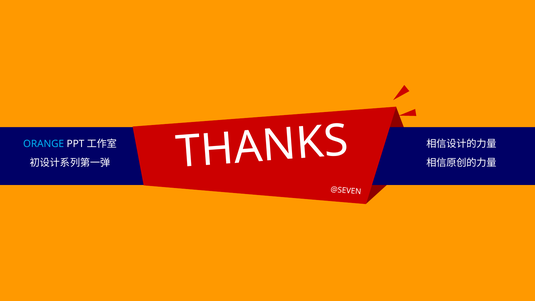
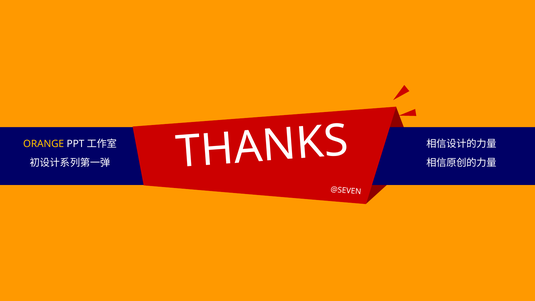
ORANGE colour: light blue -> yellow
